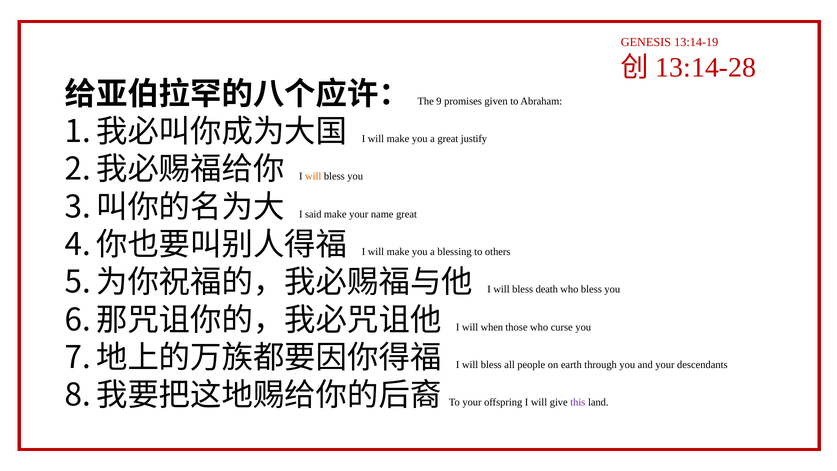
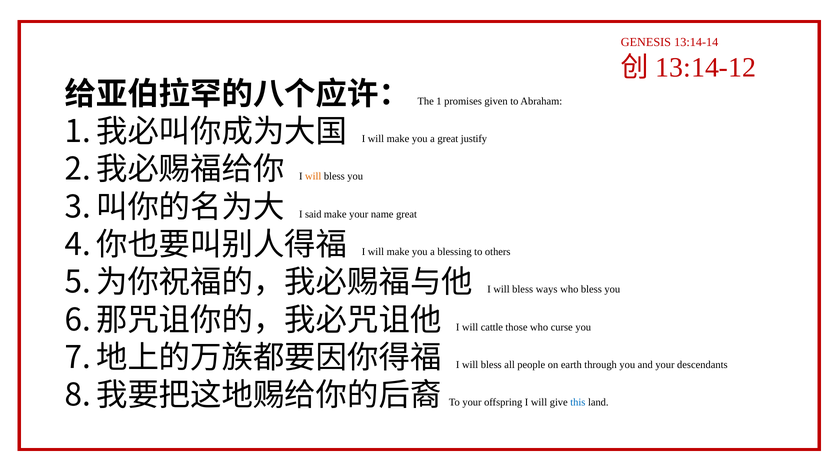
13:14-19: 13:14-19 -> 13:14-14
13:14-28: 13:14-28 -> 13:14-12
9: 9 -> 1
death: death -> ways
when: when -> cattle
this colour: purple -> blue
